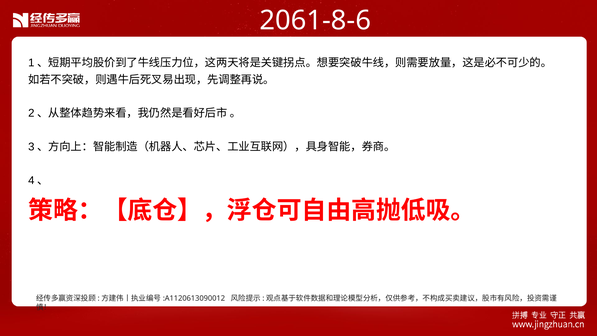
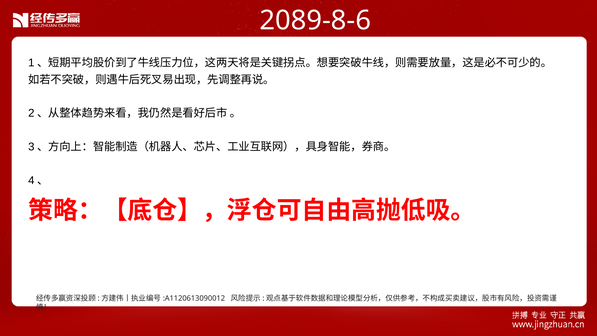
2061-8-6: 2061-8-6 -> 2089-8-6
